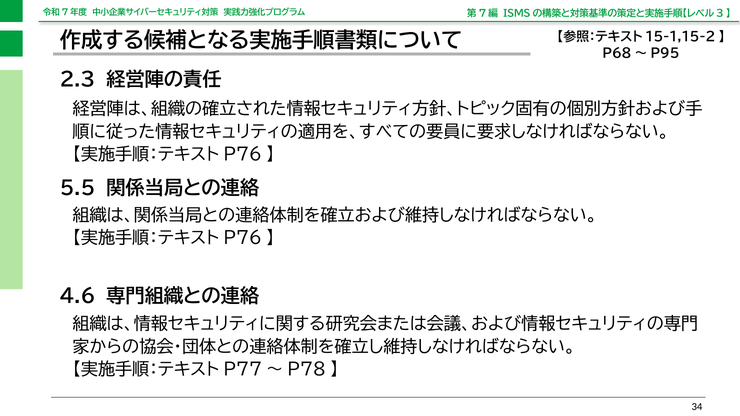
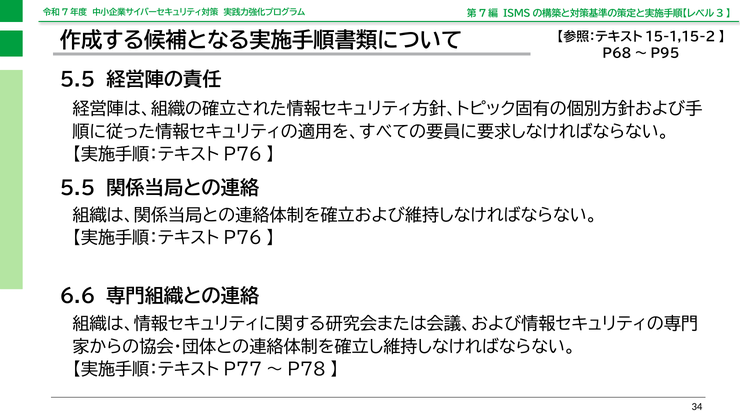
2.3 at (78, 80): 2.3 -> 5.5
4.6: 4.6 -> 6.6
